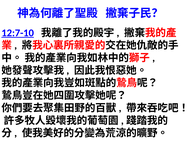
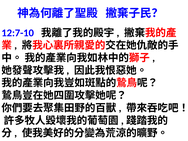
12:7-10 underline: present -> none
